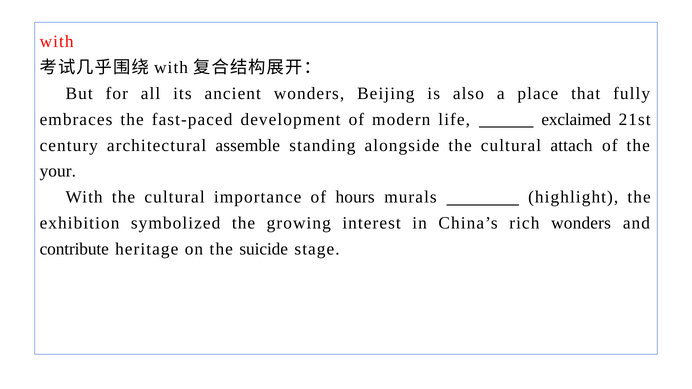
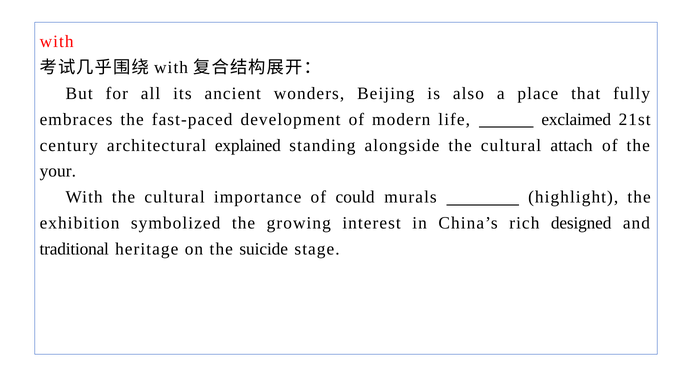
assemble: assemble -> explained
hours: hours -> could
rich wonders: wonders -> designed
contribute: contribute -> traditional
